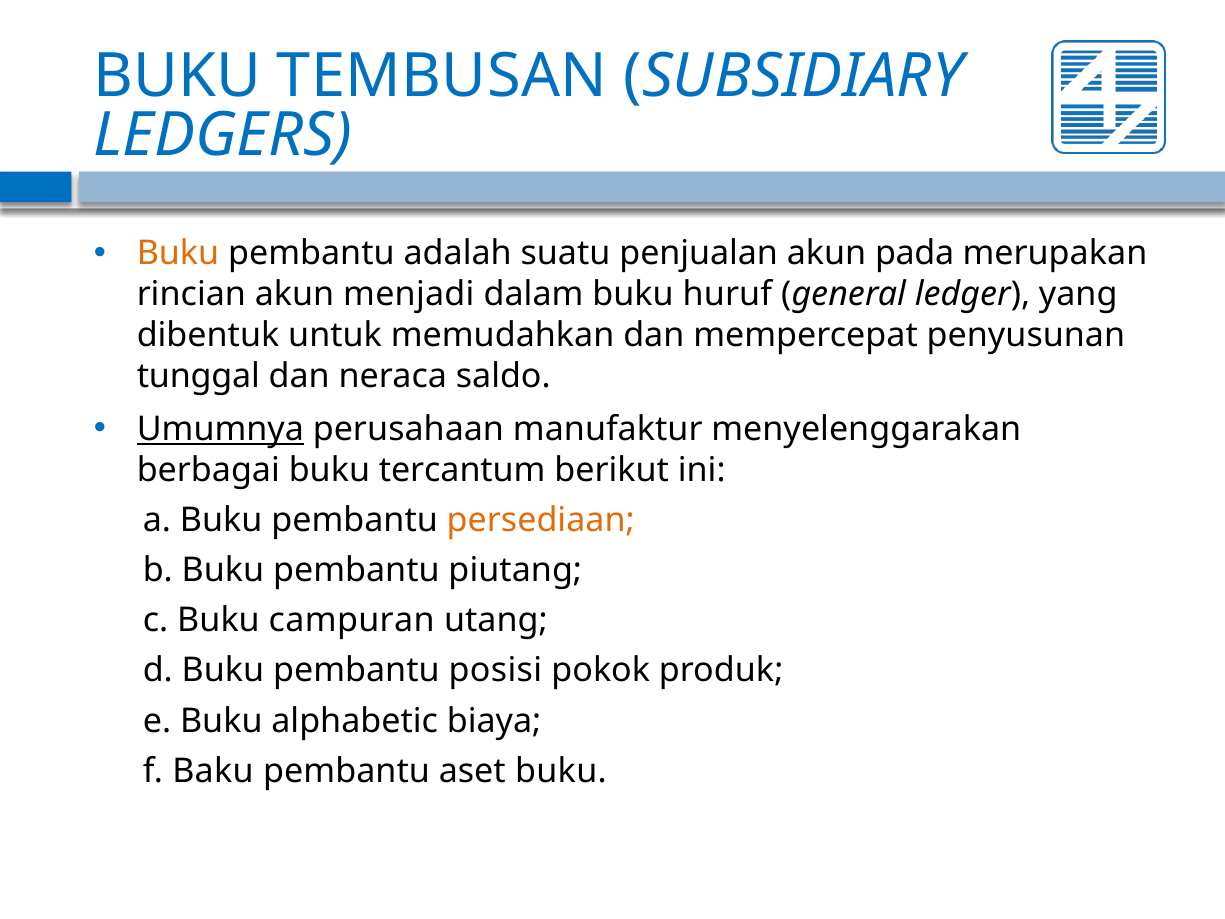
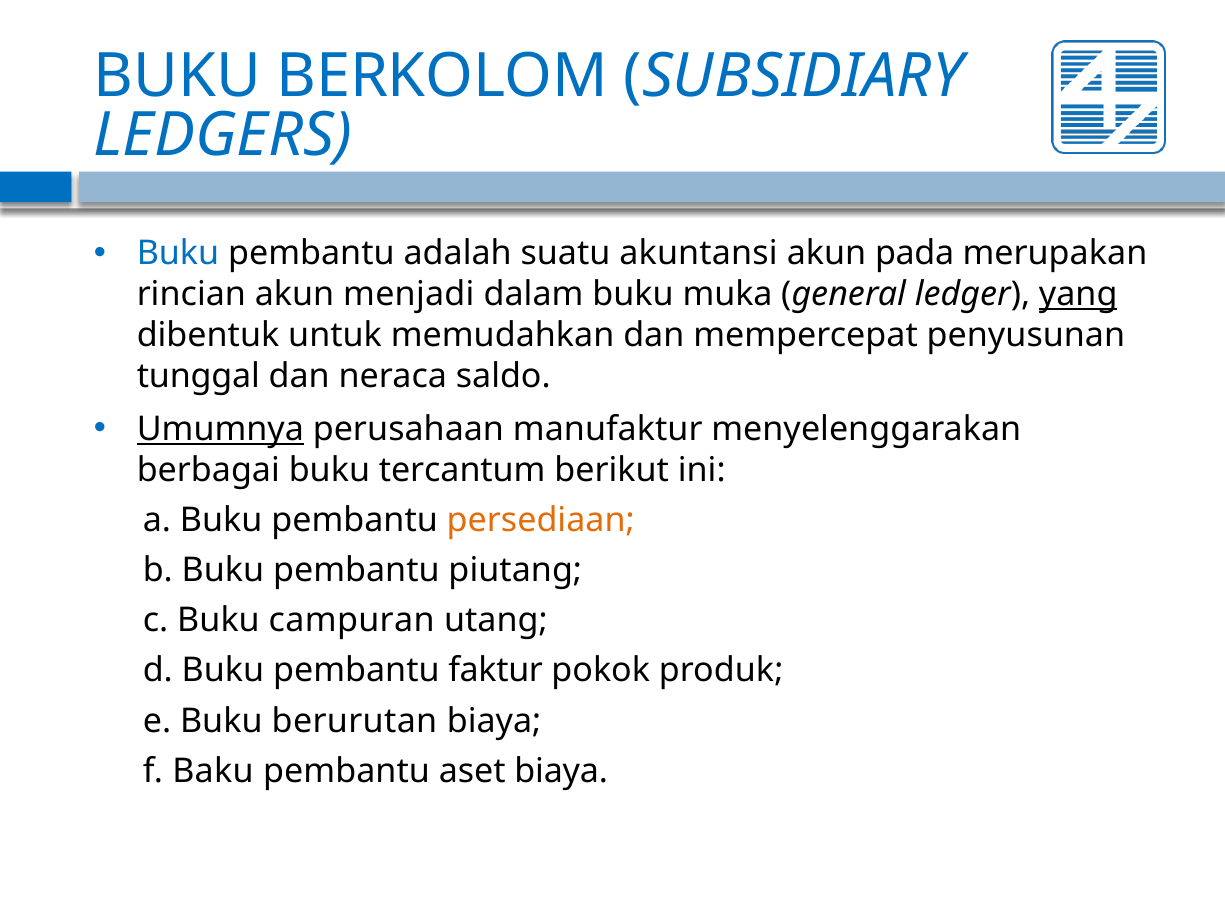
TEMBUSAN: TEMBUSAN -> BERKOLOM
Buku at (178, 254) colour: orange -> blue
penjualan: penjualan -> akuntansi
huruf: huruf -> muka
yang underline: none -> present
posisi: posisi -> faktur
alphabetic: alphabetic -> berurutan
aset buku: buku -> biaya
